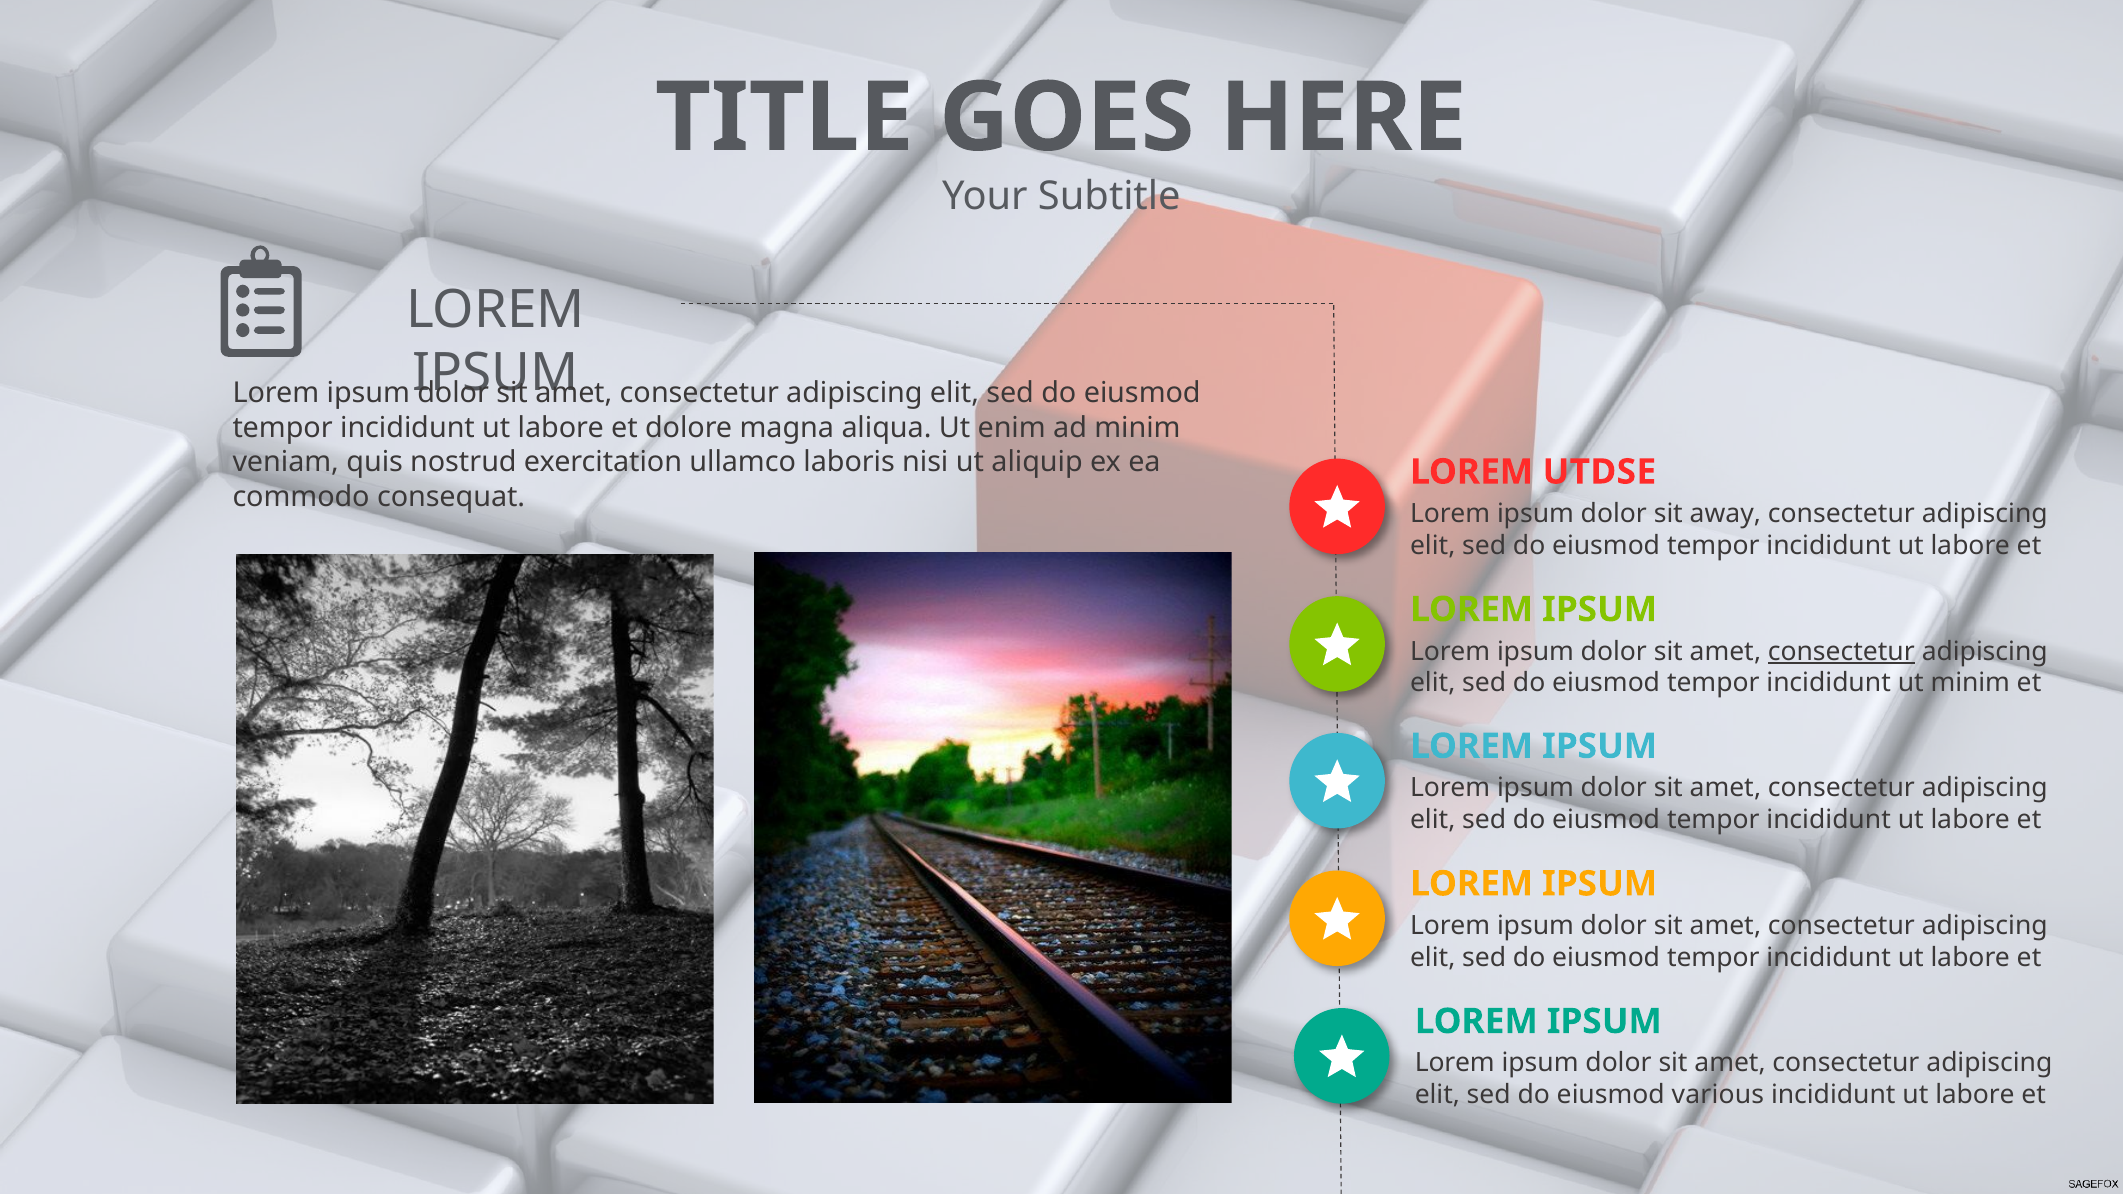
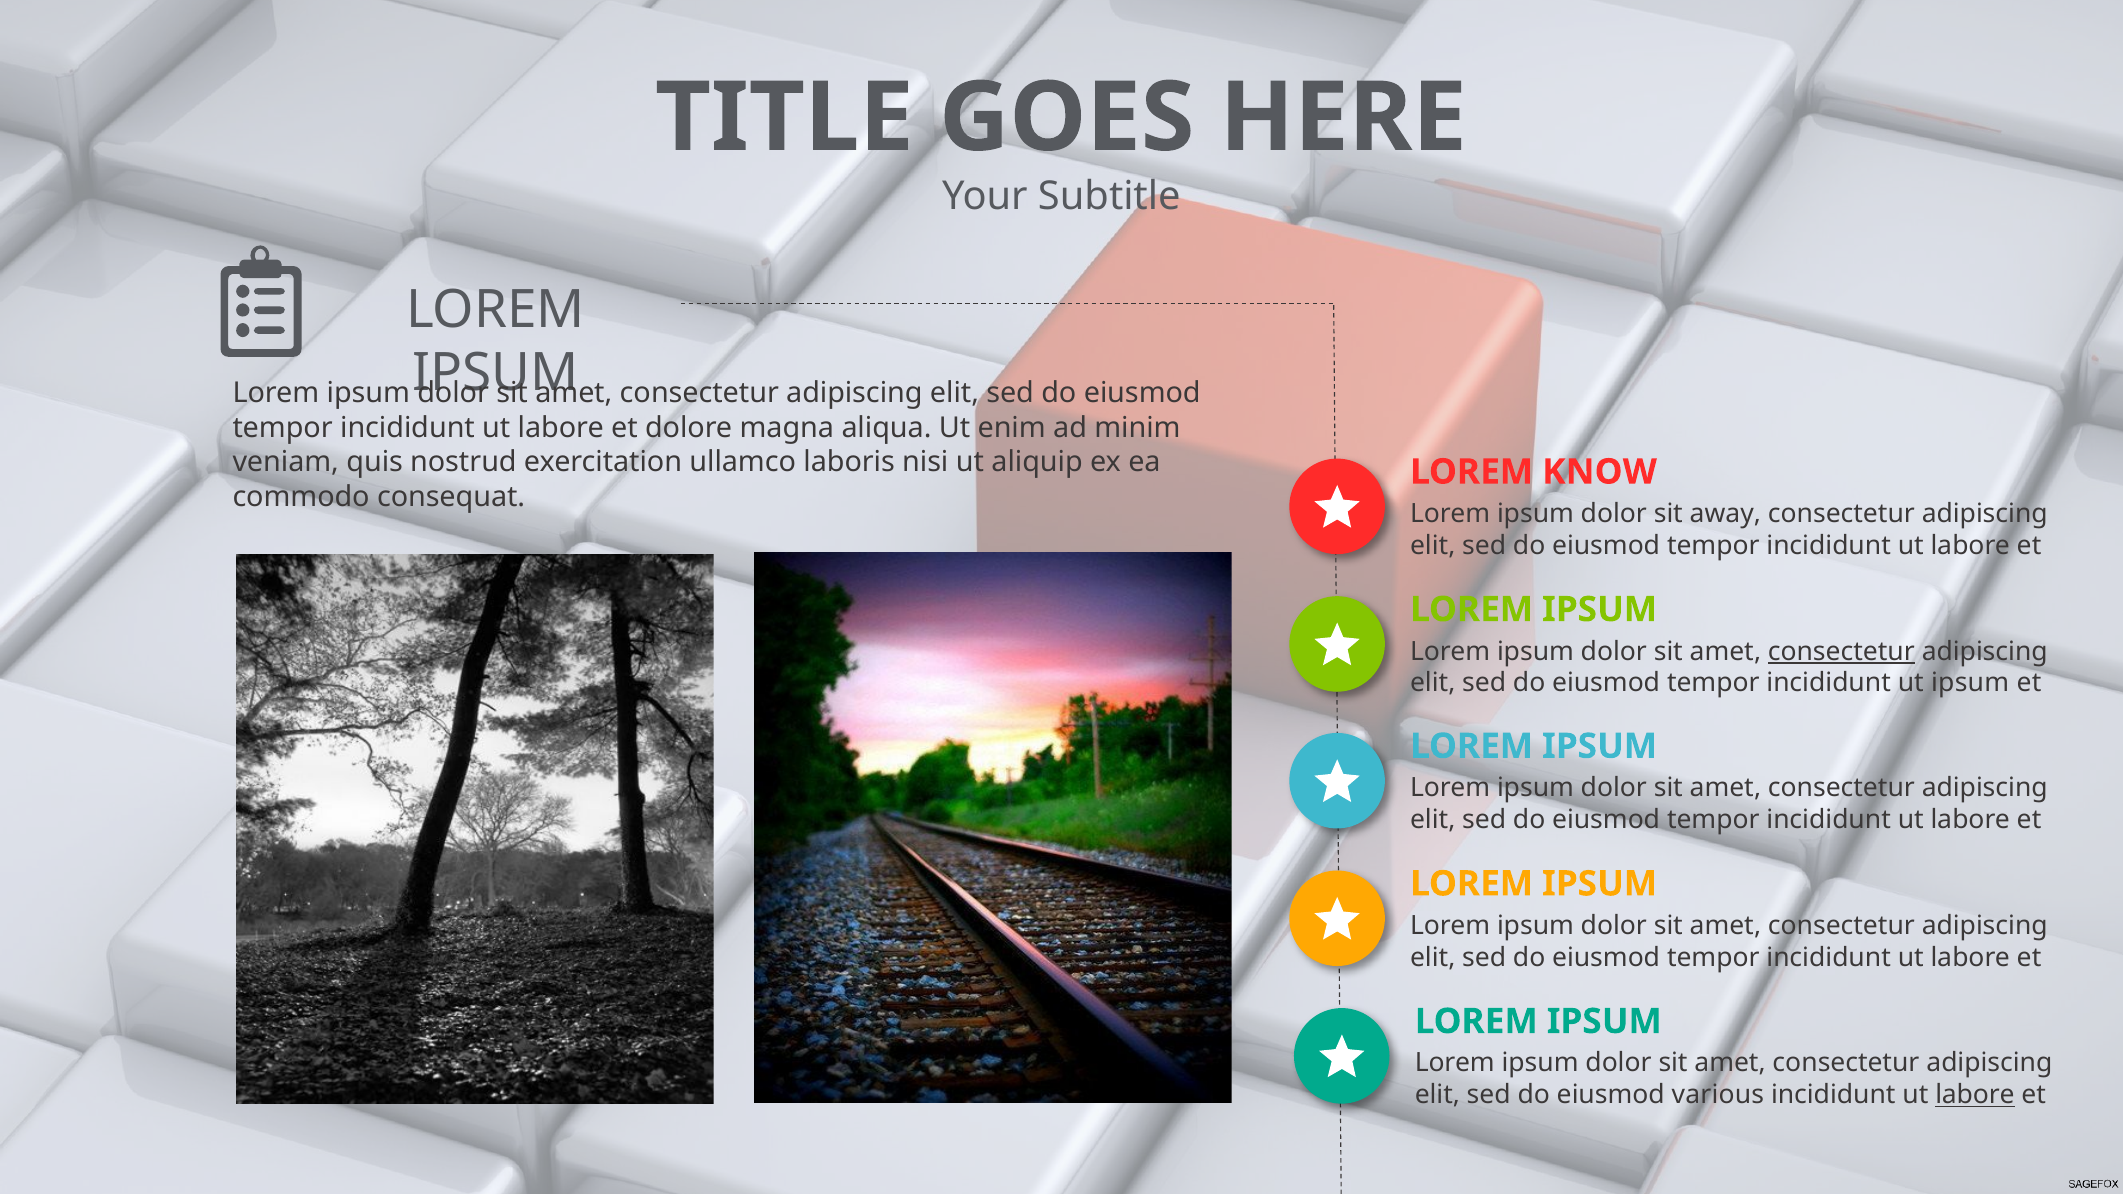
UTDSE: UTDSE -> KNOW
ut minim: minim -> ipsum
labore at (1975, 1095) underline: none -> present
